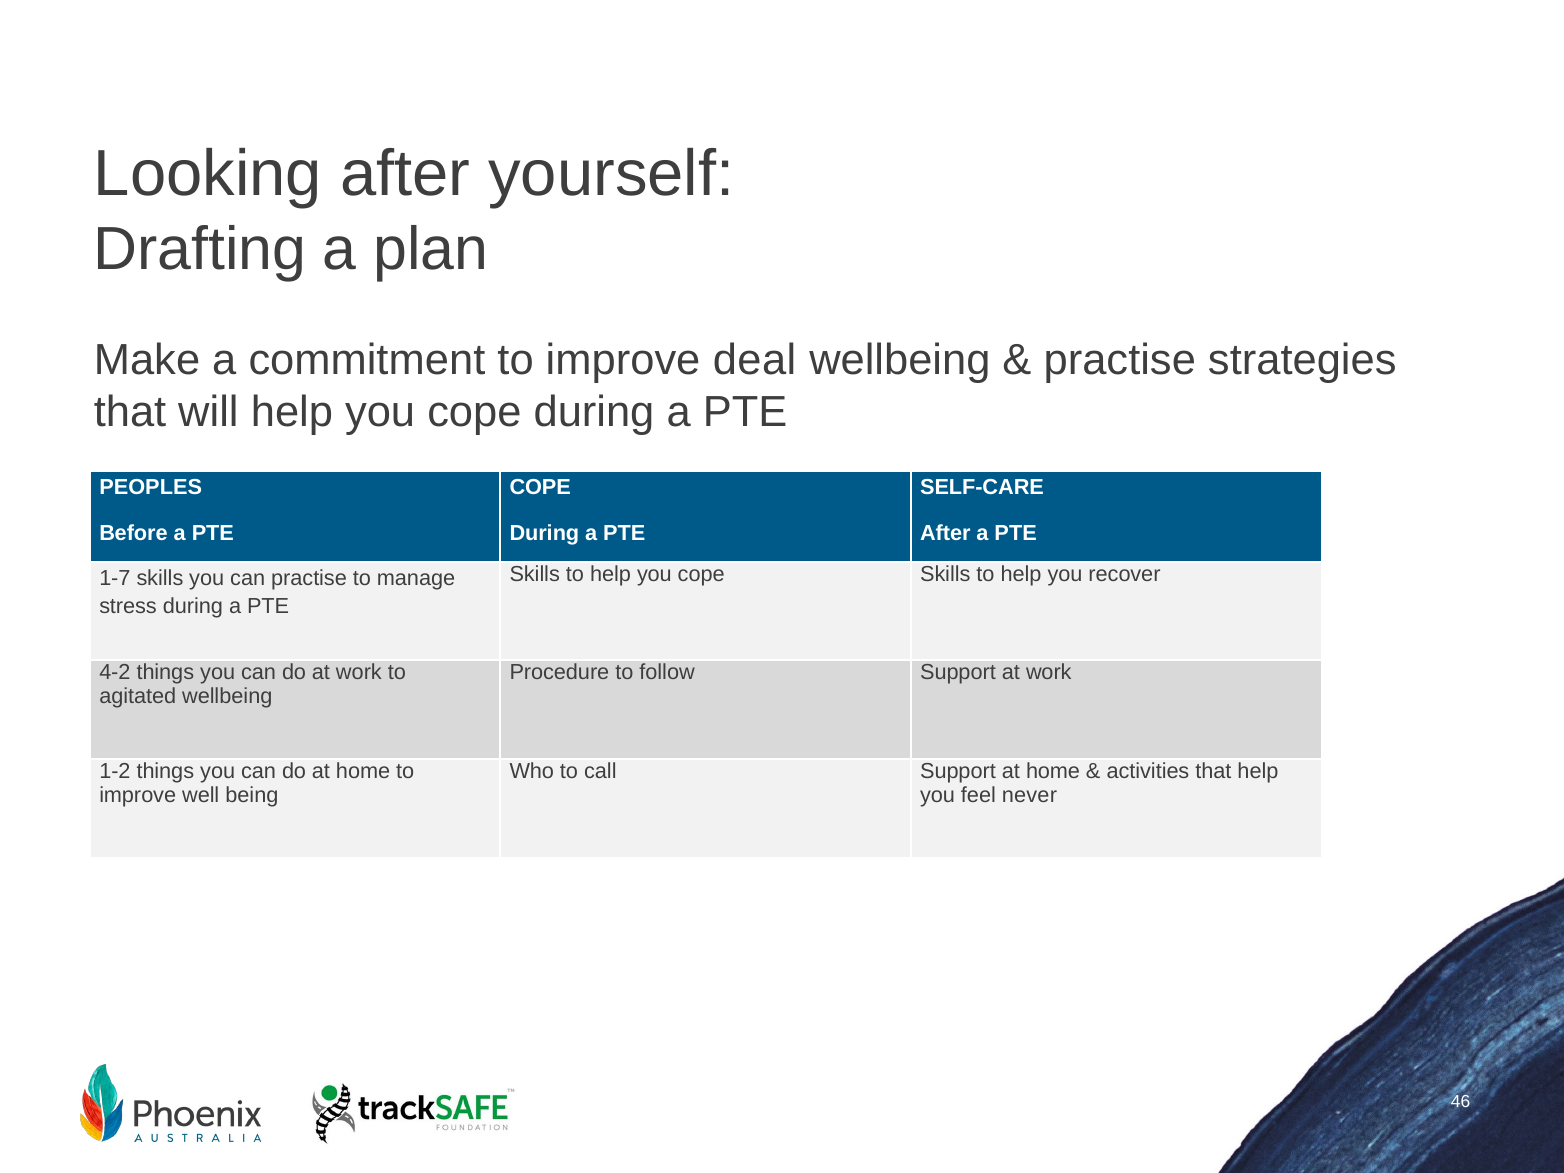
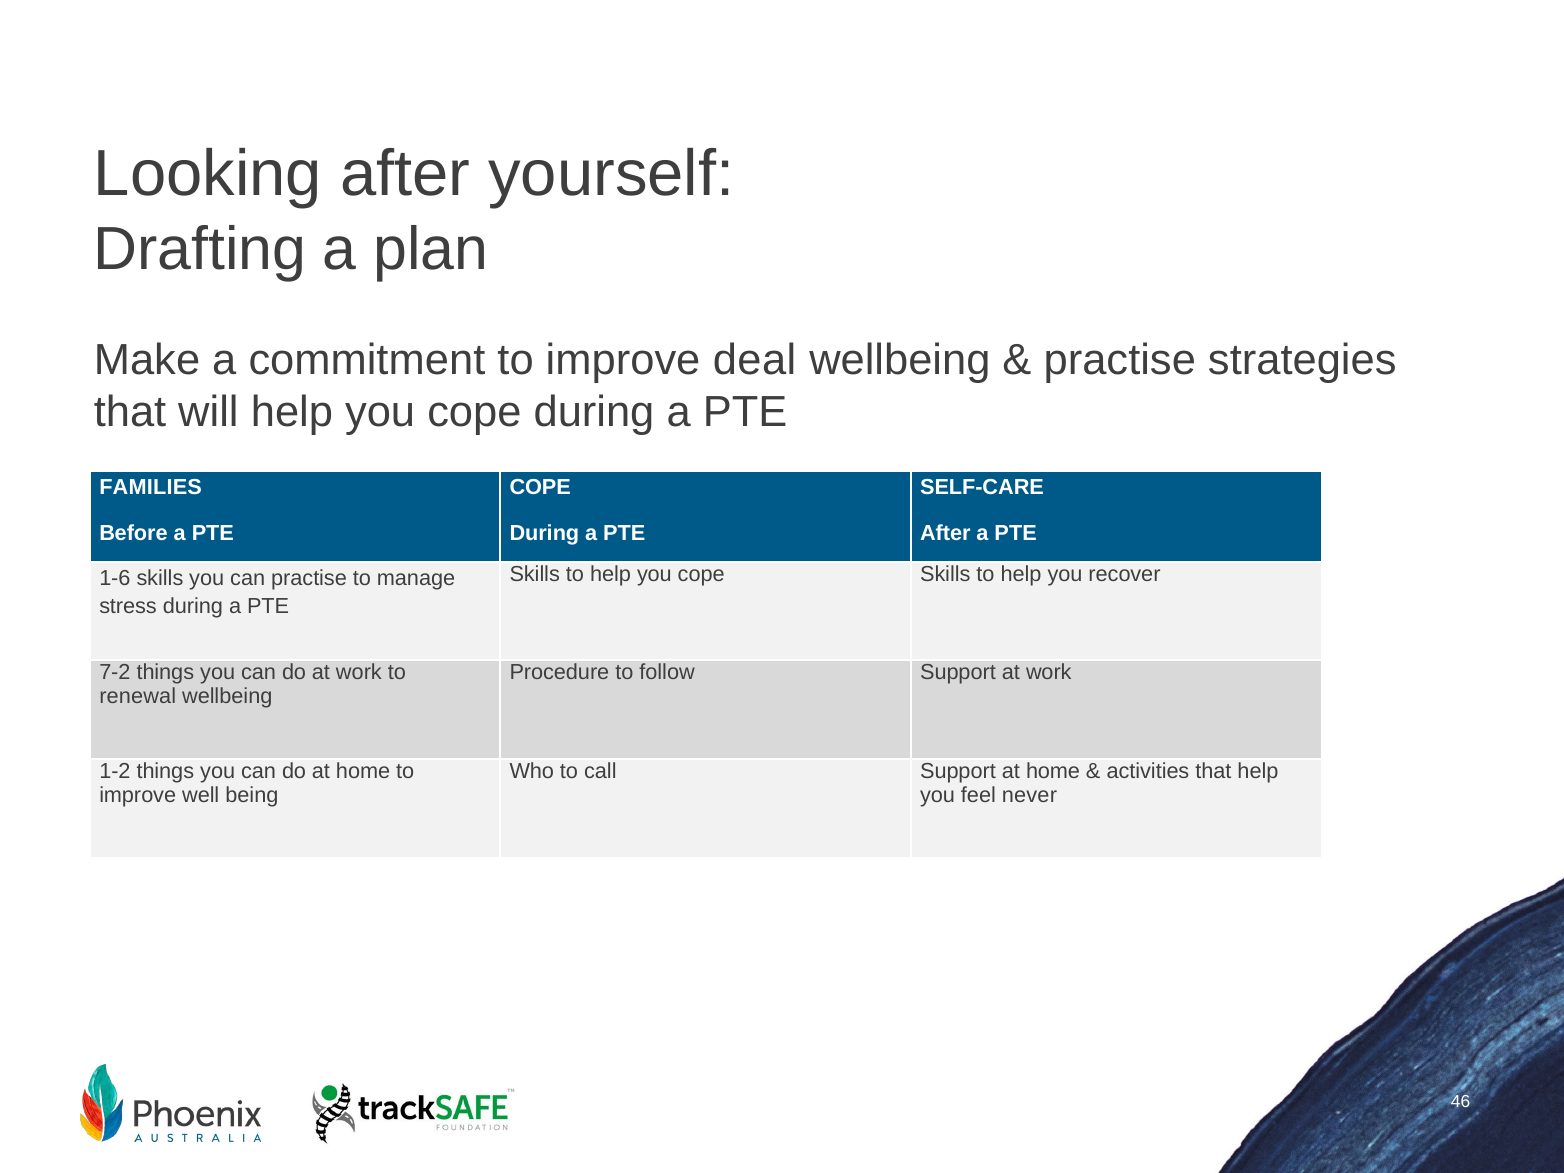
PEOPLES: PEOPLES -> FAMILIES
1-7: 1-7 -> 1-6
4-2: 4-2 -> 7-2
agitated: agitated -> renewal
